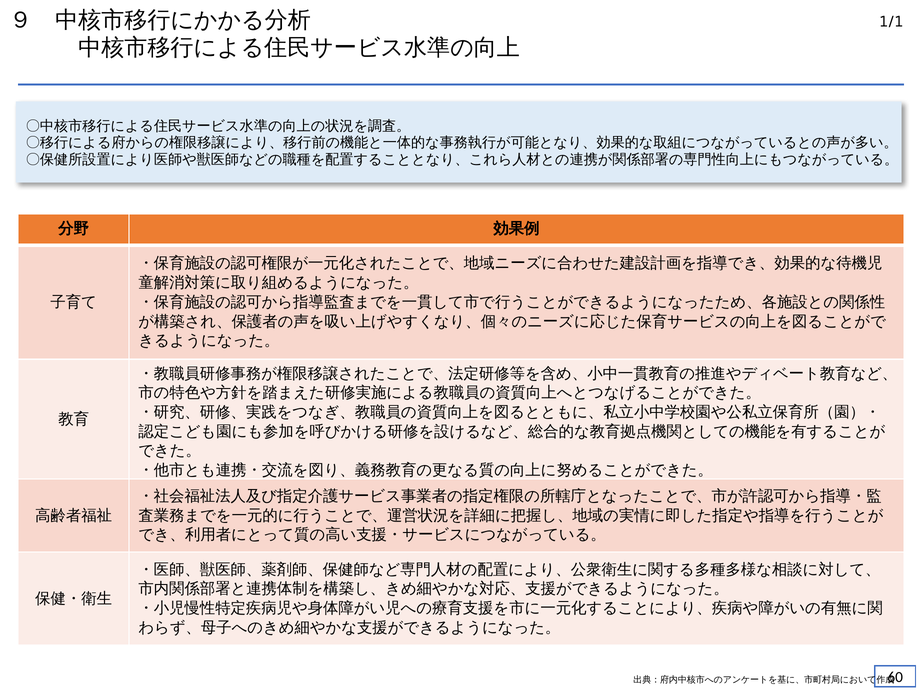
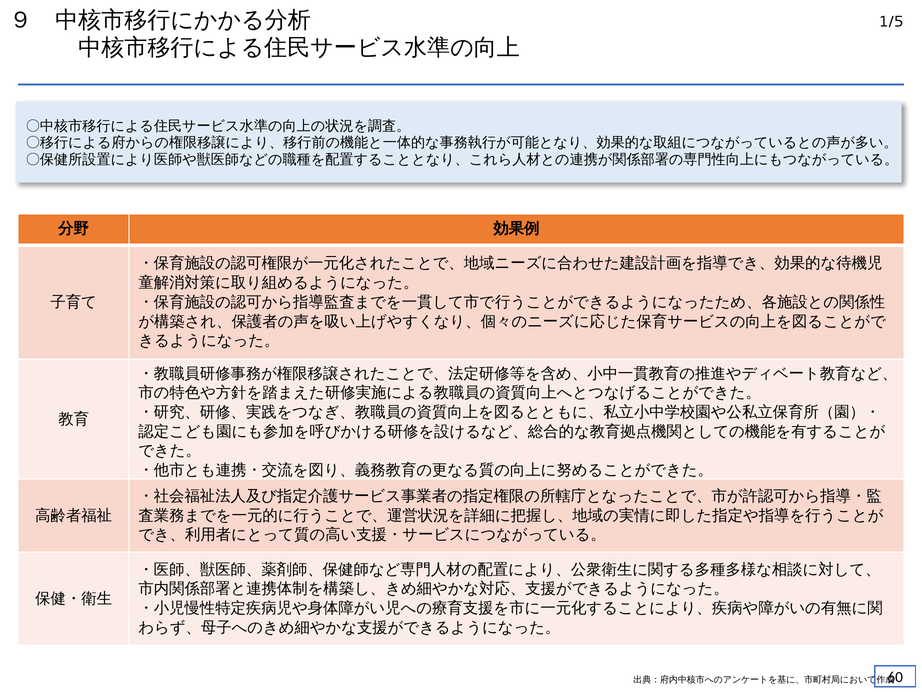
1/1: 1/1 -> 1/5
